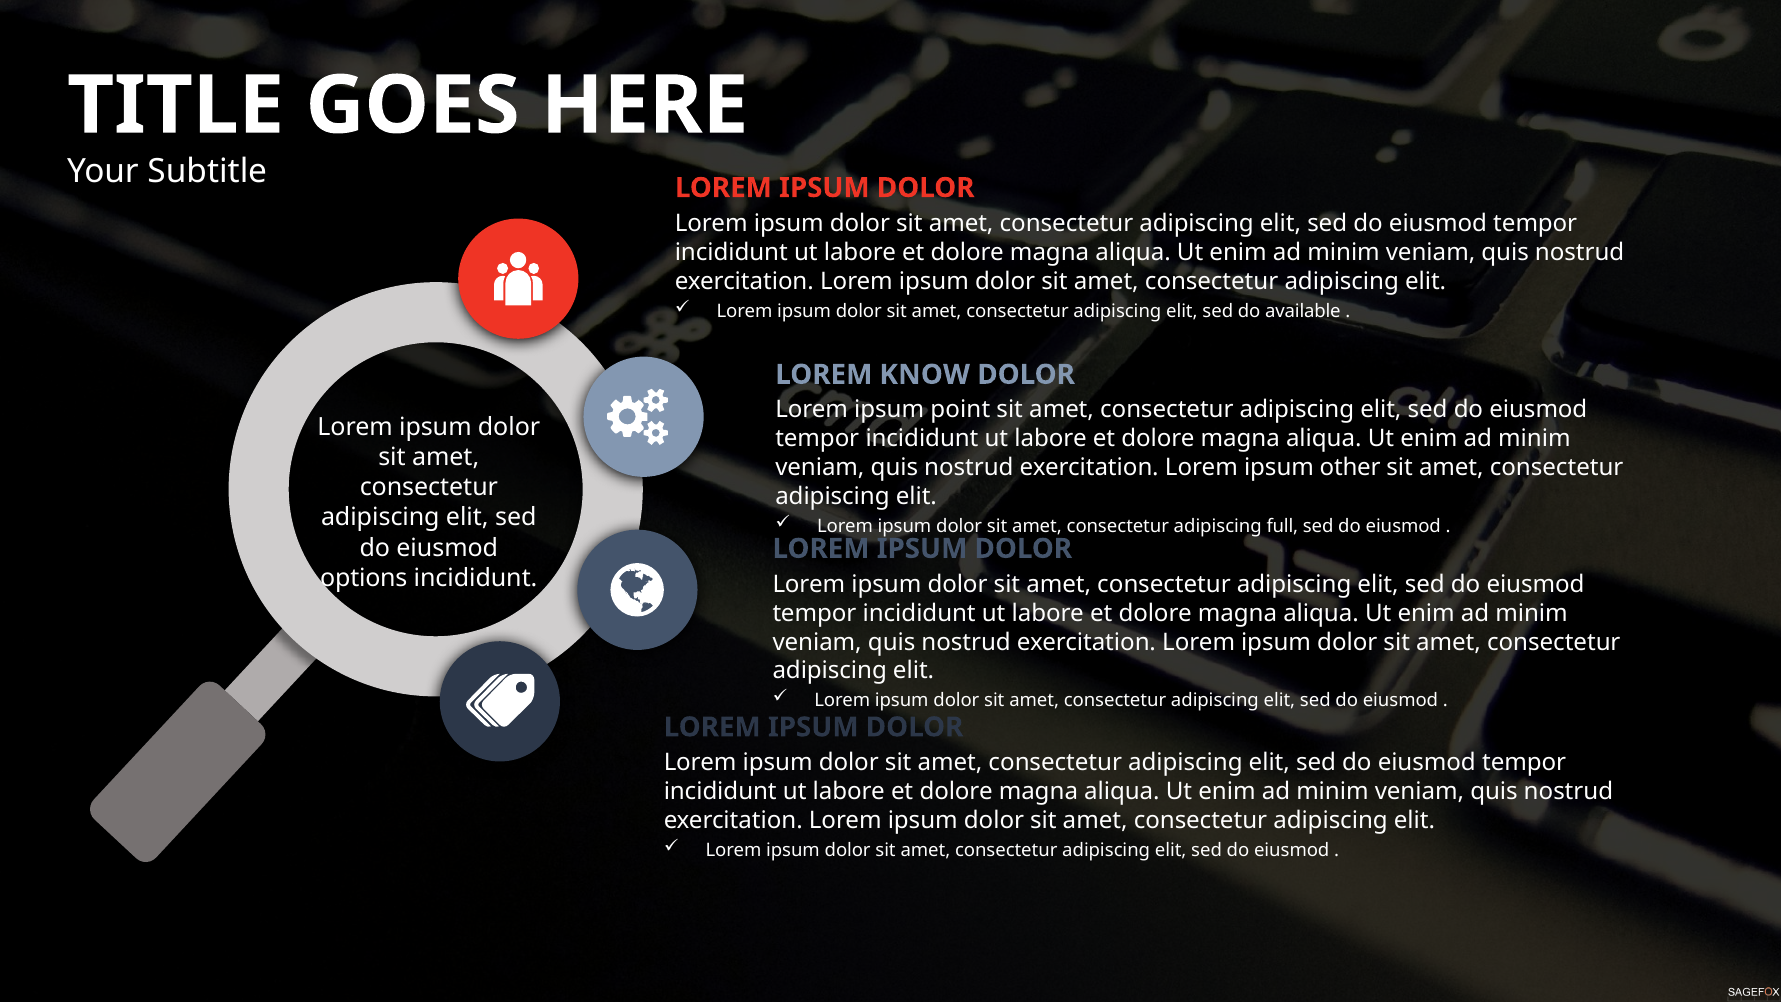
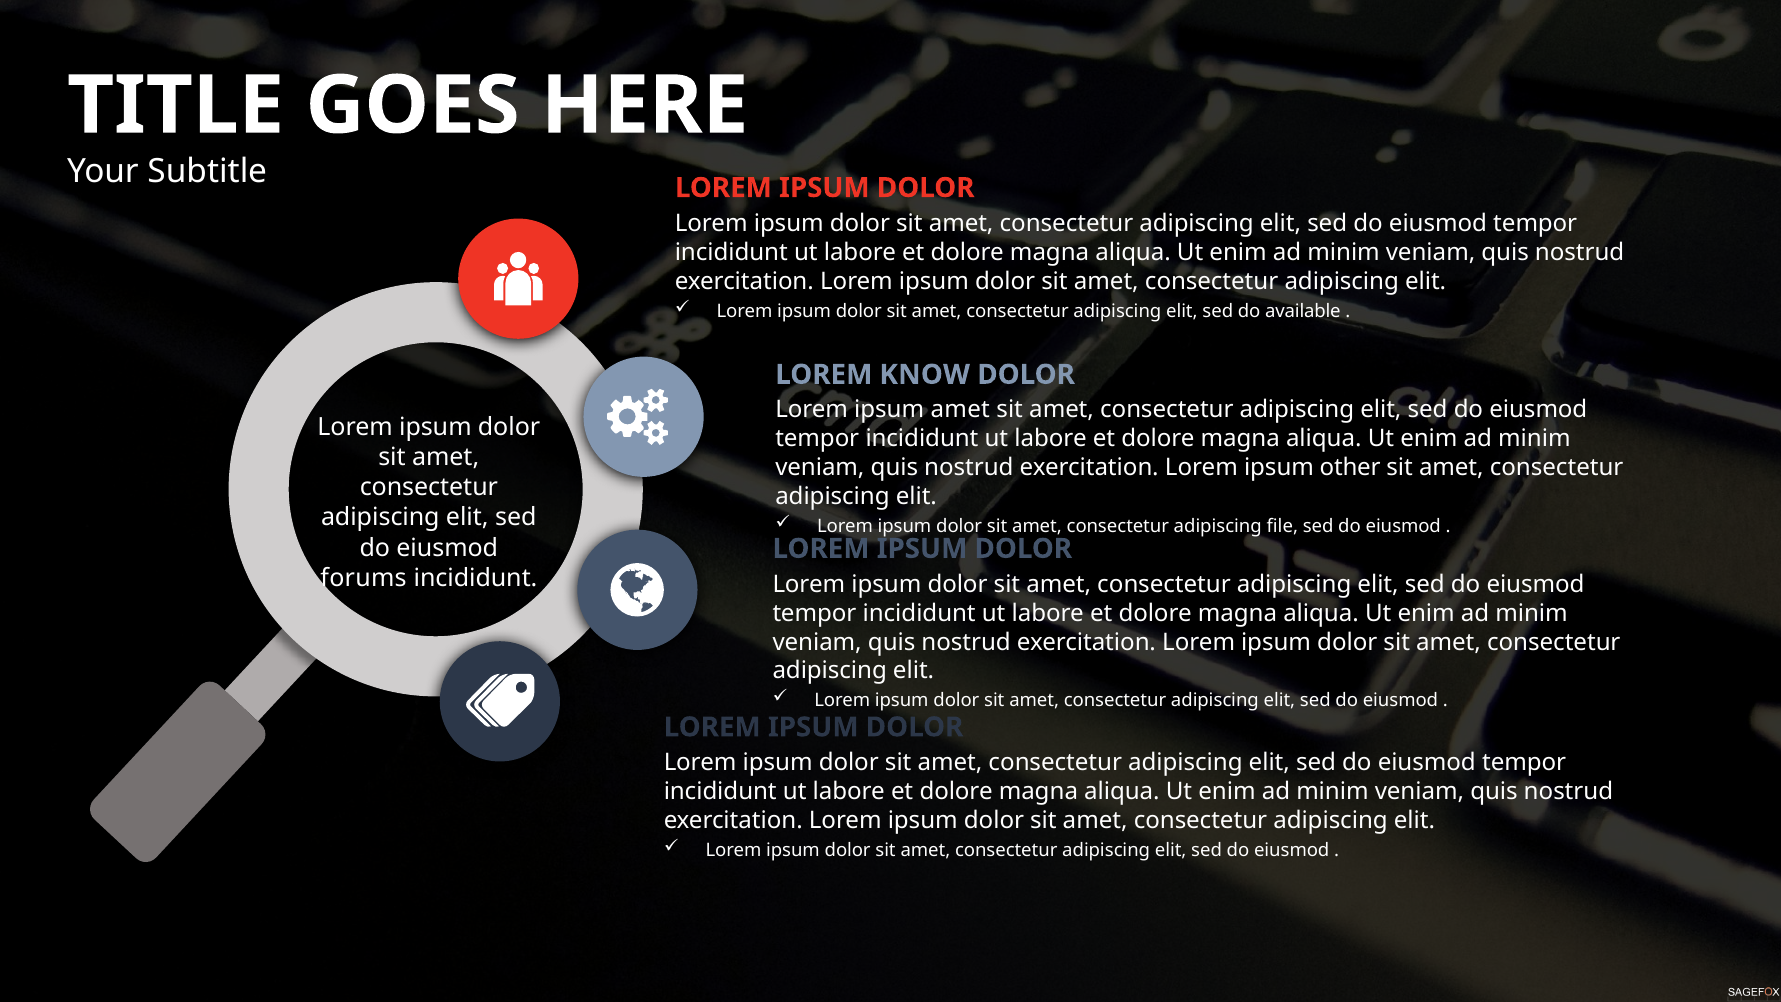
ipsum point: point -> amet
full: full -> file
options: options -> forums
